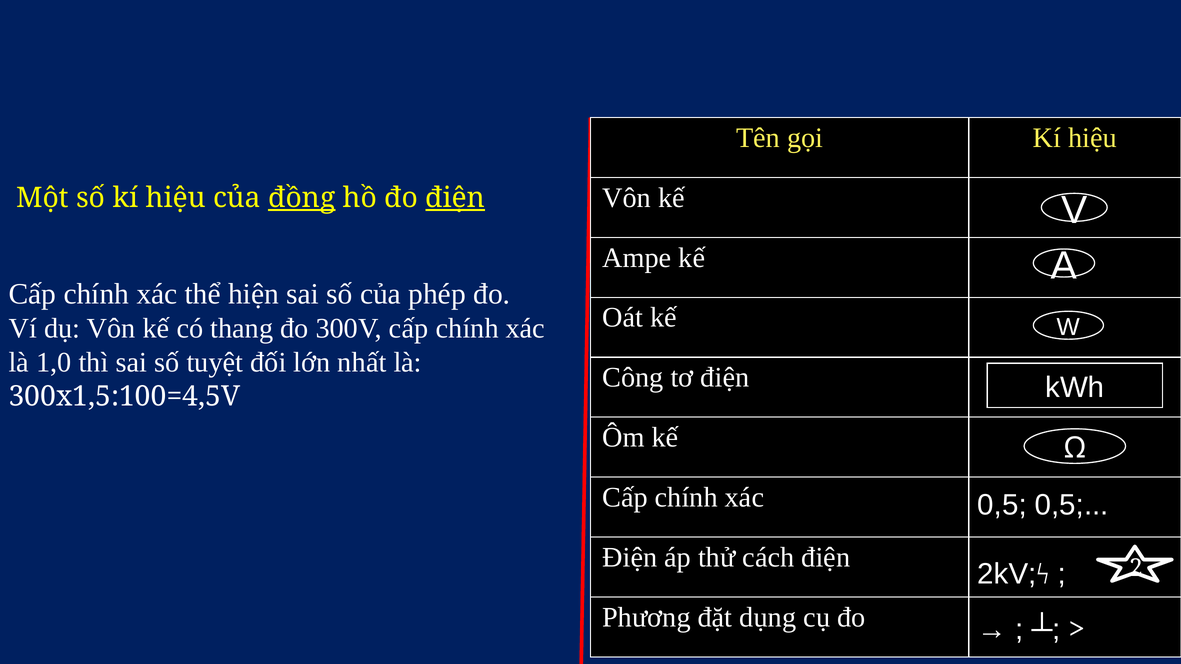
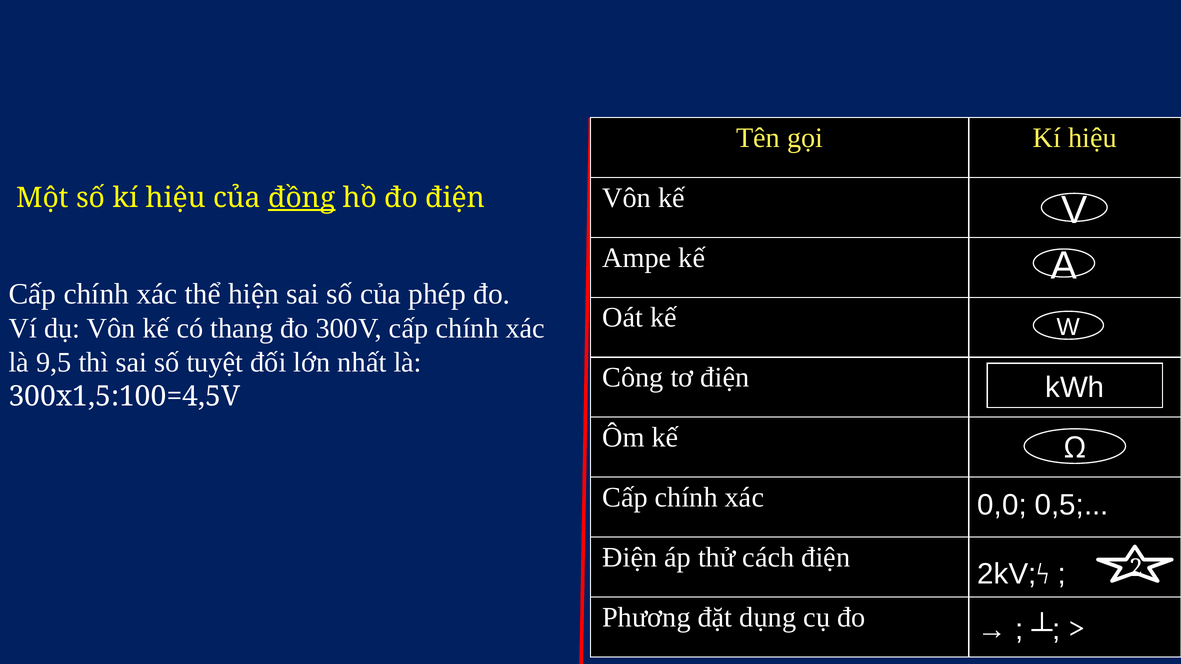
điện underline: present -> none
1,0: 1,0 -> 9,5
0,5 at (1002, 505): 0,5 -> 0,0
